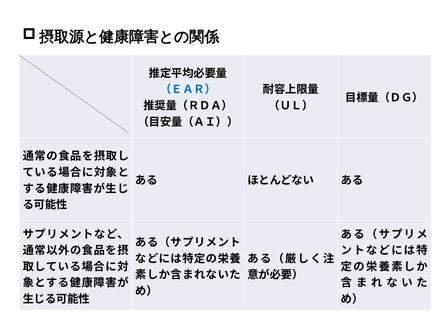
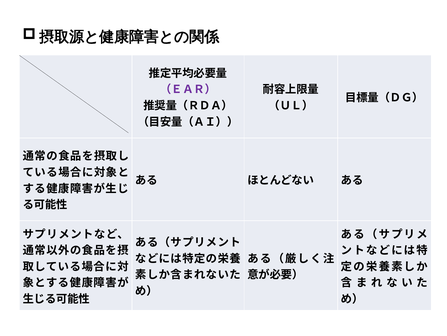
（ＥＡＲ） colour: blue -> purple
